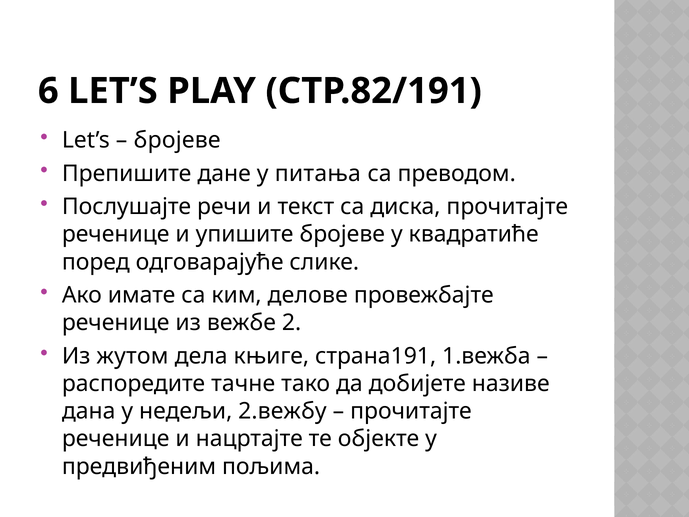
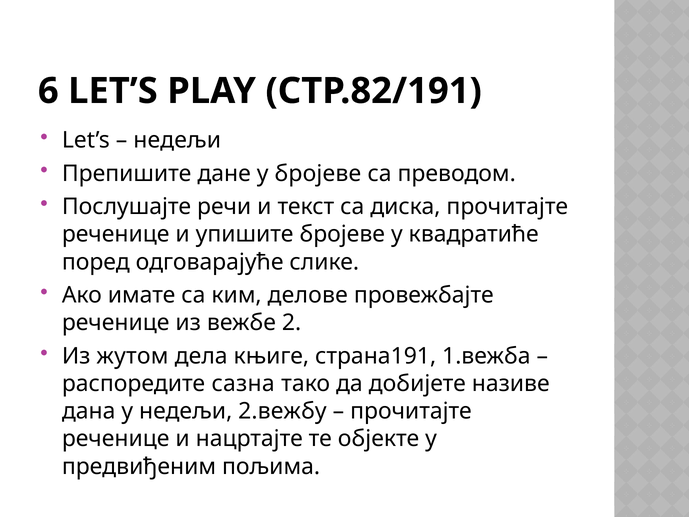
бројеве at (177, 140): бројеве -> недељи
у питања: питања -> бројеве
тачне: тачне -> сазна
